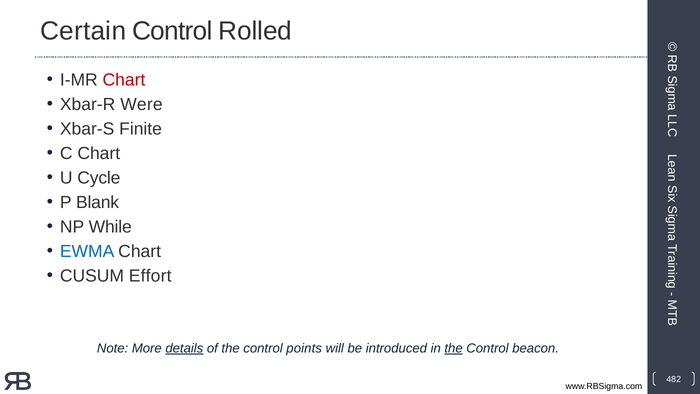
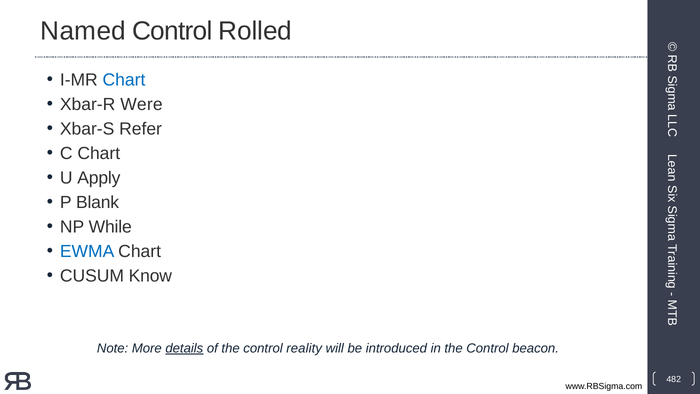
Certain: Certain -> Named
Chart at (124, 80) colour: red -> blue
Finite: Finite -> Refer
Cycle: Cycle -> Apply
Effort: Effort -> Know
points: points -> reality
the at (454, 348) underline: present -> none
